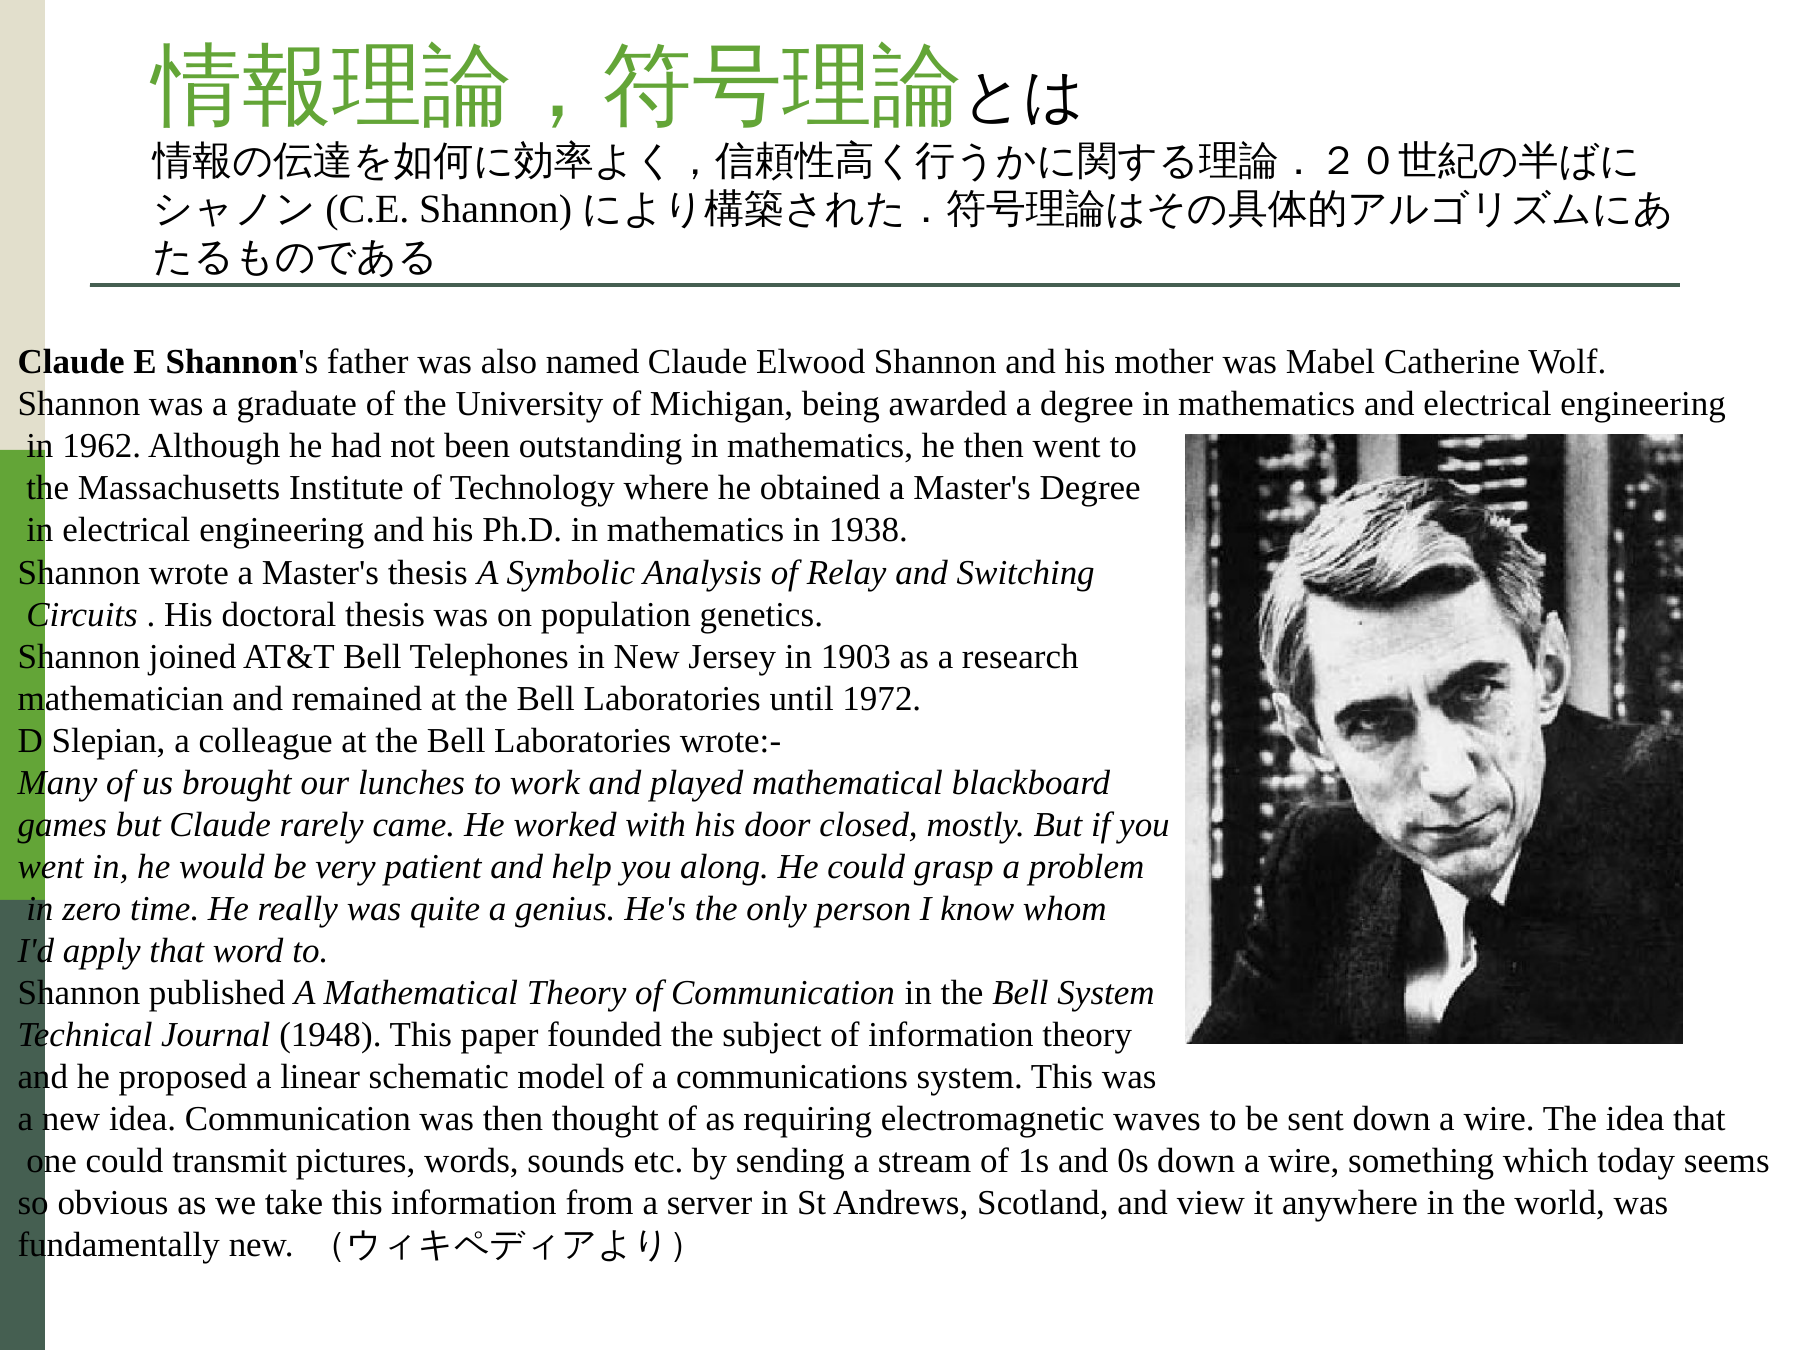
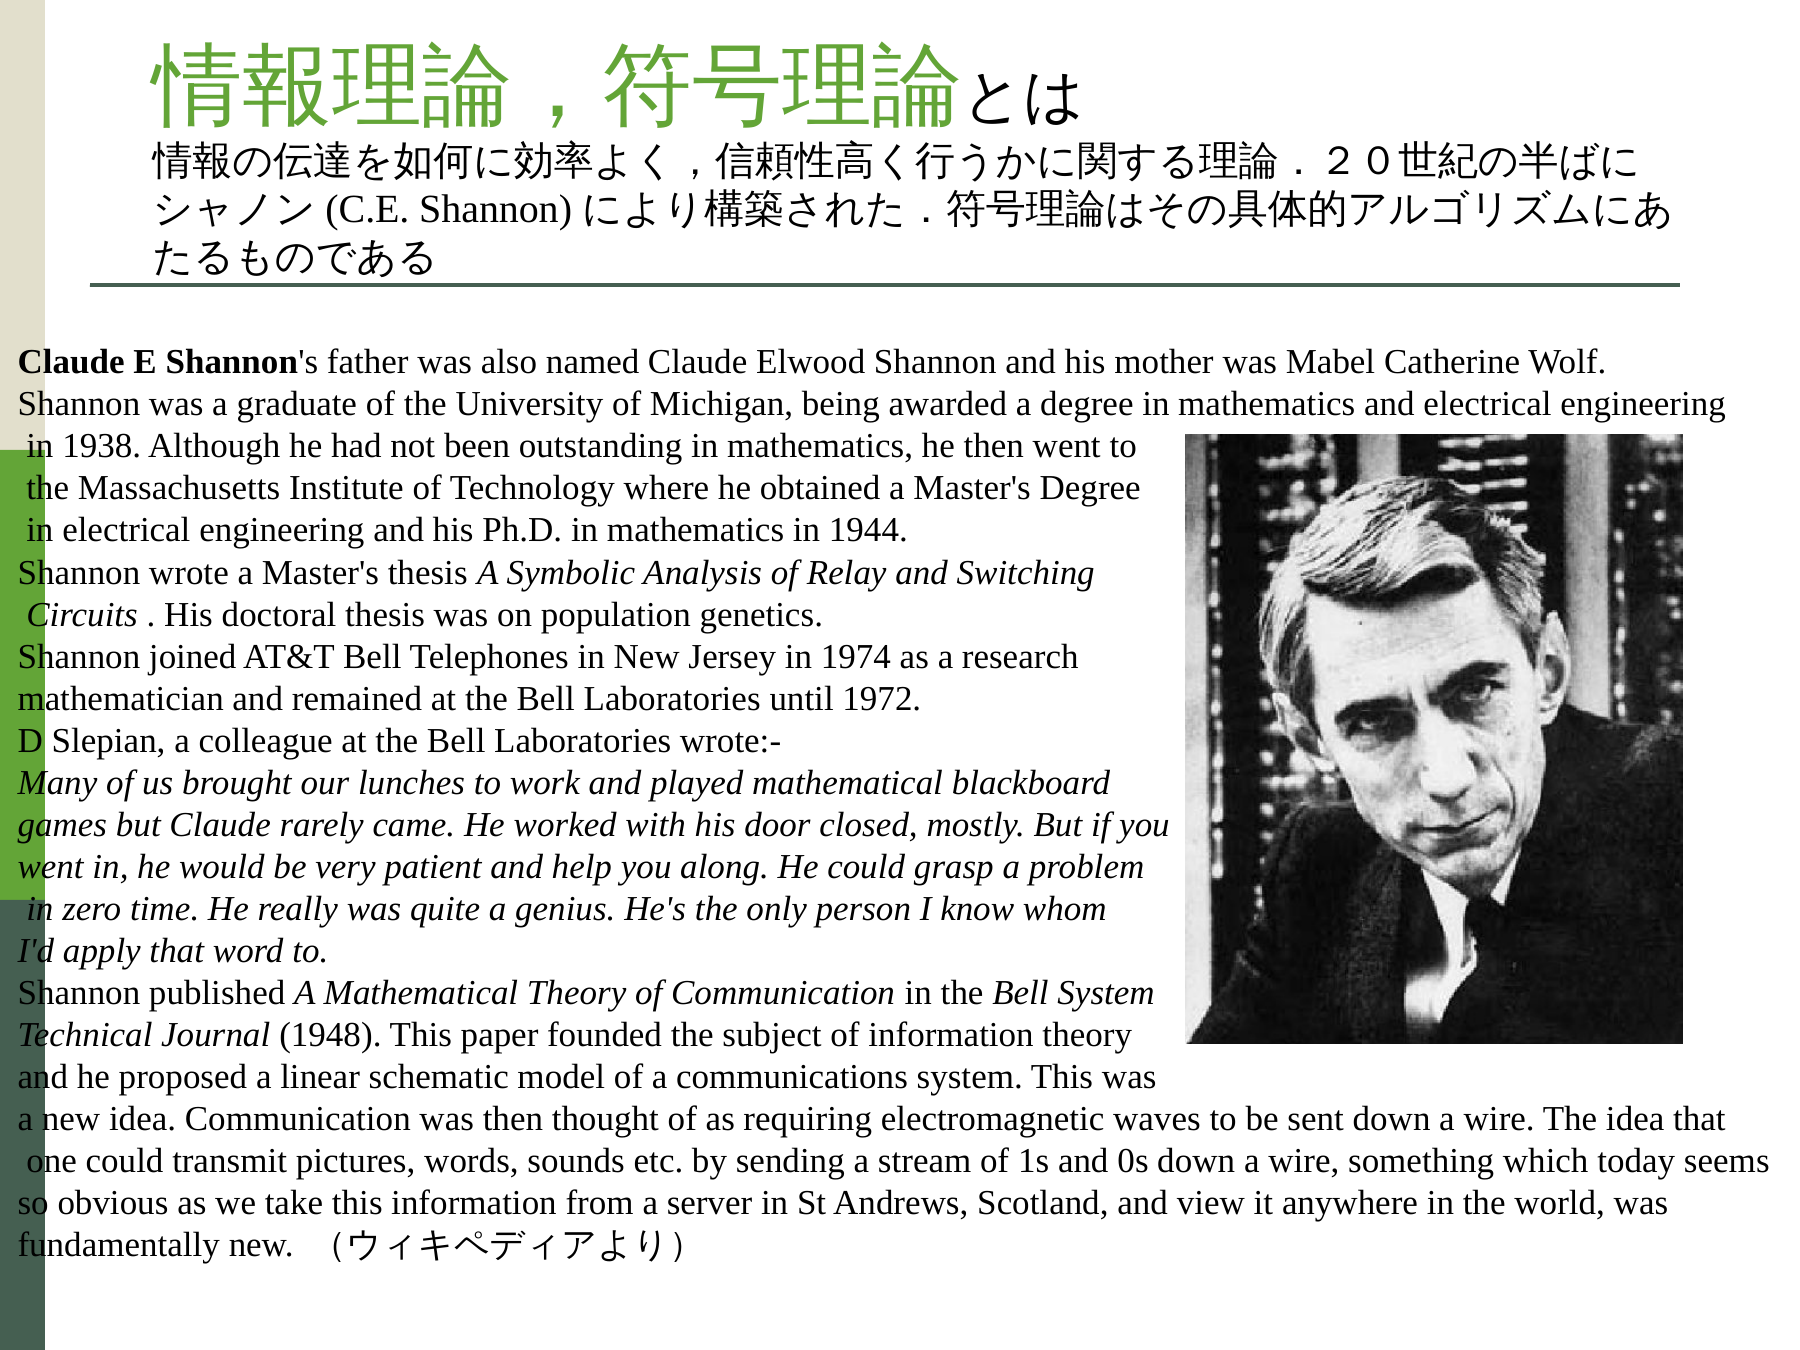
1962: 1962 -> 1938
1938: 1938 -> 1944
1903: 1903 -> 1974
